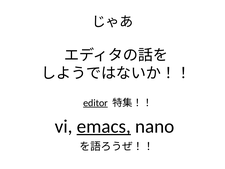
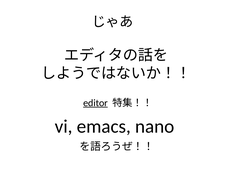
emacs underline: present -> none
